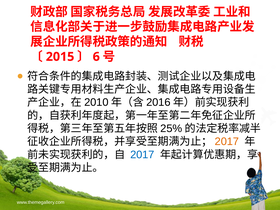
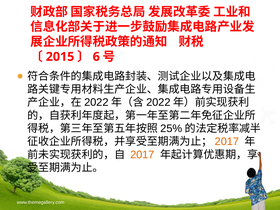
2010 at (96, 102): 2010 -> 2022
2016 at (158, 102): 2016 -> 2022
2017 at (142, 155) colour: blue -> orange
